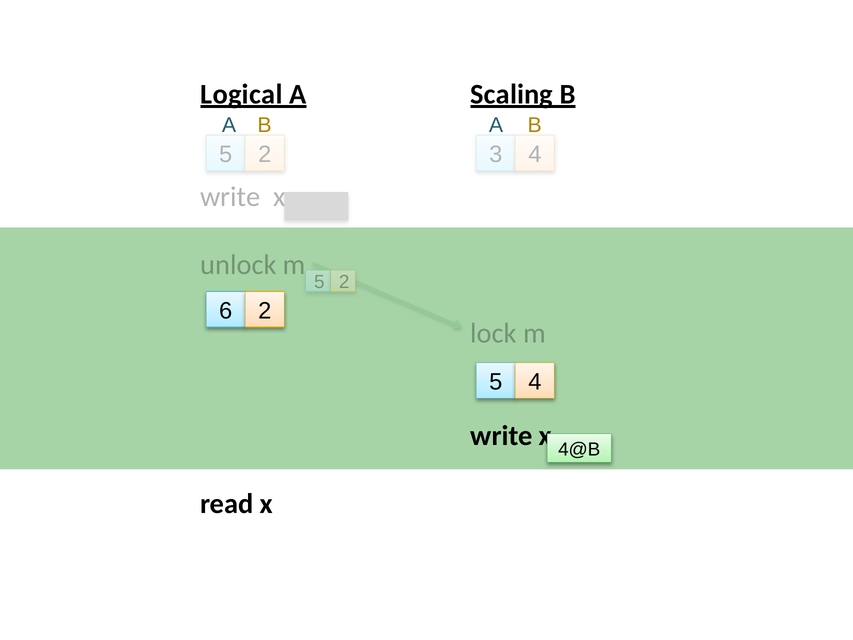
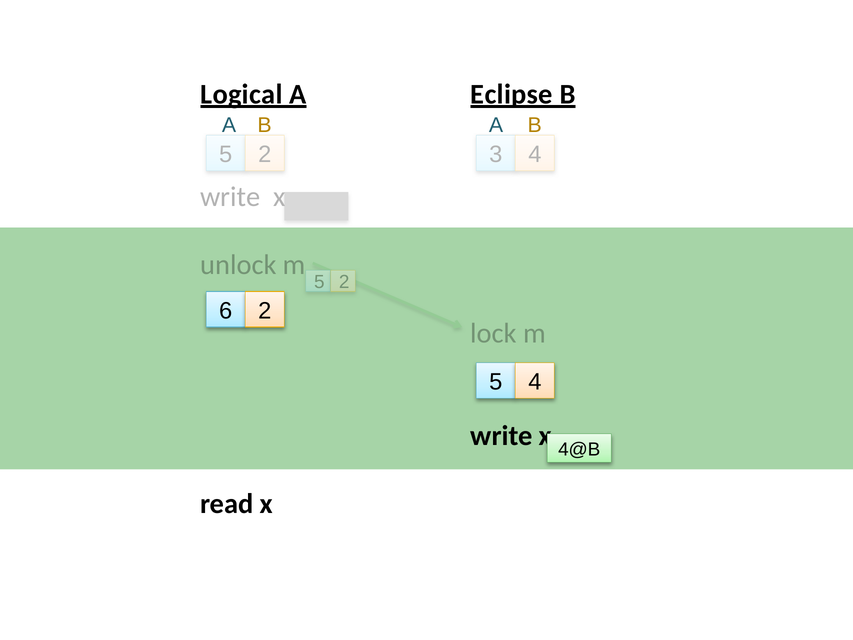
Scaling: Scaling -> Eclipse
